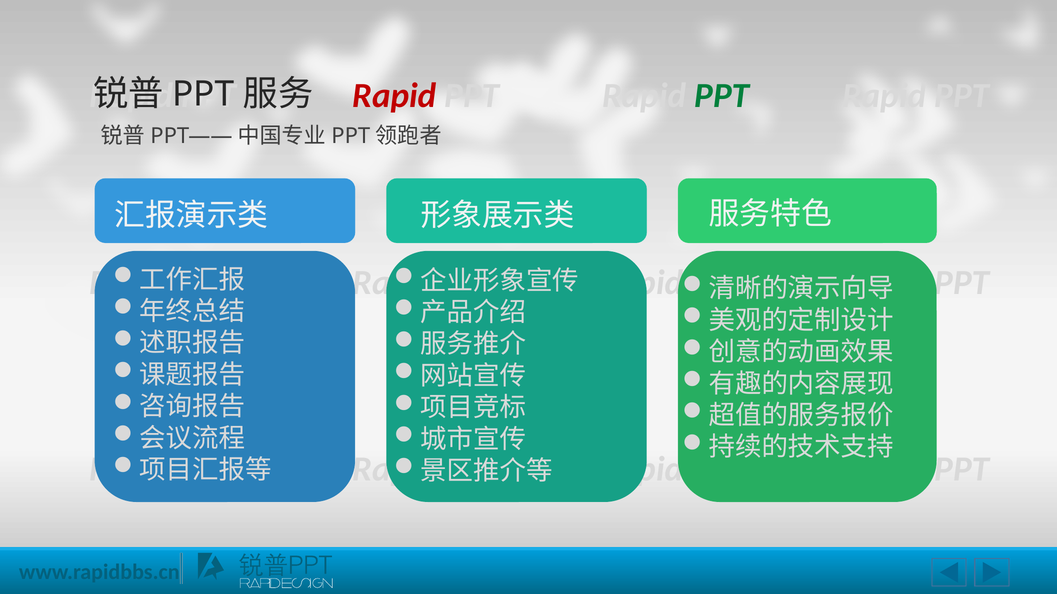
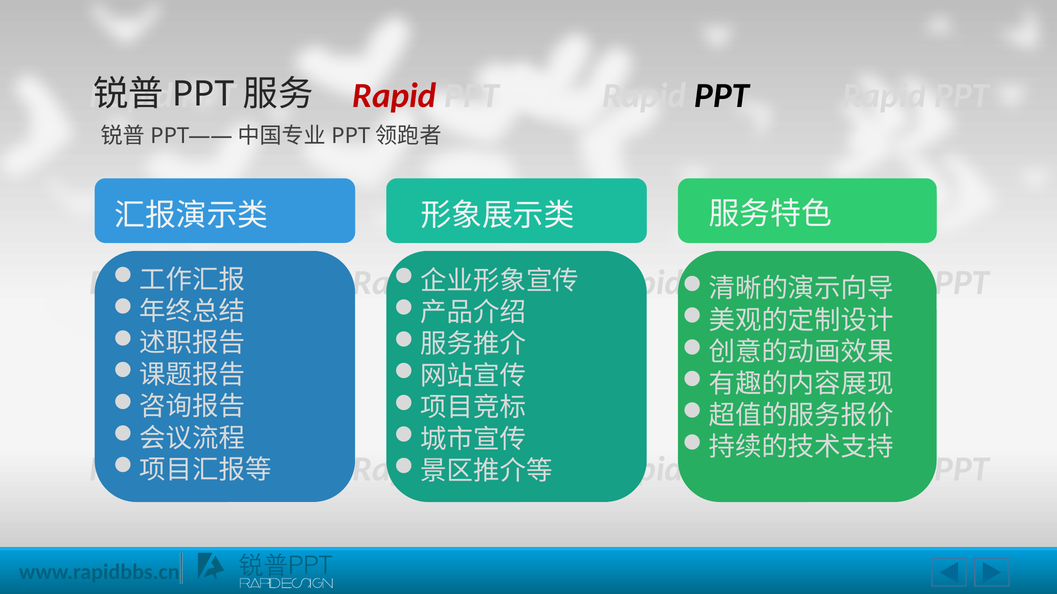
PPT at (722, 96) colour: green -> black
